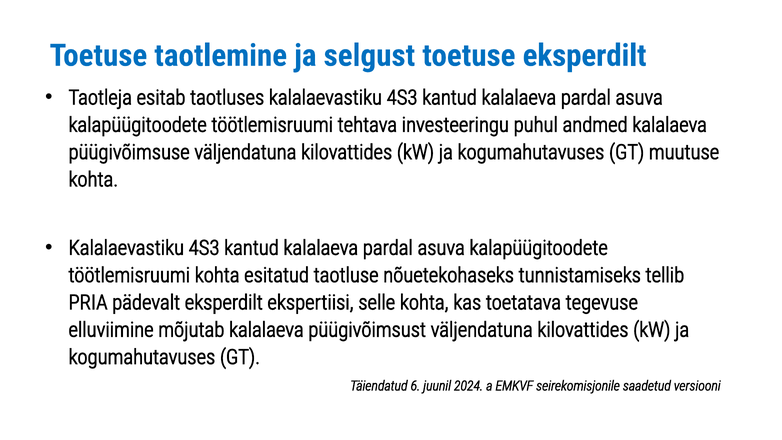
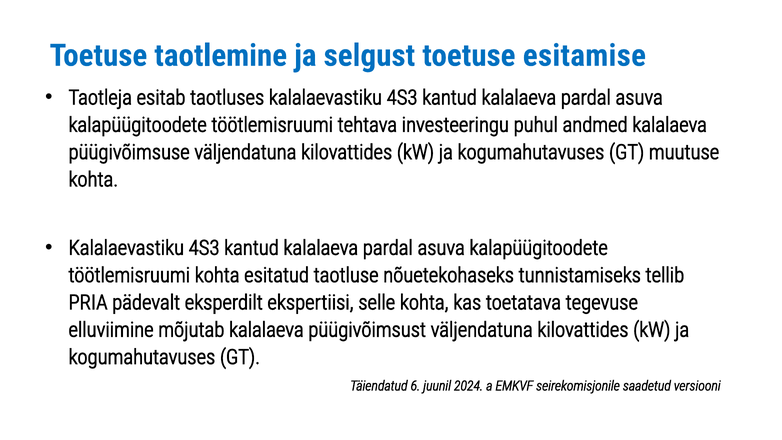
toetuse eksperdilt: eksperdilt -> esitamise
